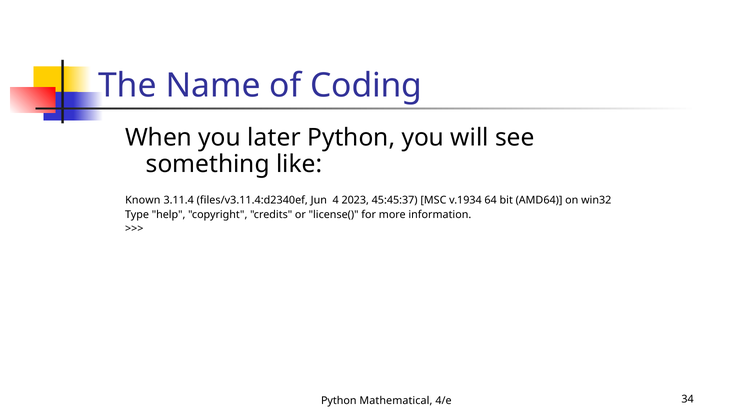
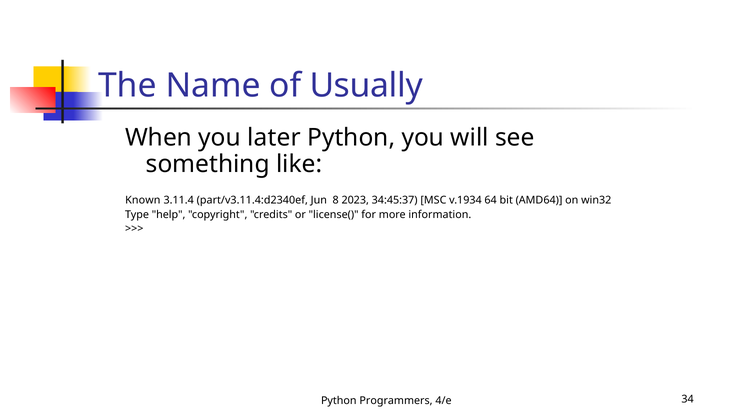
Coding: Coding -> Usually
files/v3.11.4:d2340ef: files/v3.11.4:d2340ef -> part/v3.11.4:d2340ef
4: 4 -> 8
45:45:37: 45:45:37 -> 34:45:37
Mathematical: Mathematical -> Programmers
